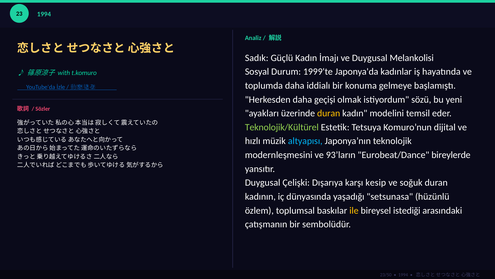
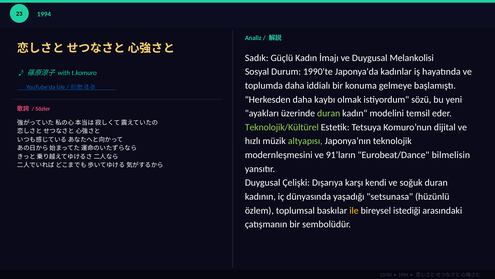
1999'te: 1999'te -> 1990'te
geçişi: geçişi -> kaybı
duran at (329, 113) colour: yellow -> light green
altyapısı colour: light blue -> light green
93’ların: 93’ların -> 91’ların
bireylerde: bireylerde -> bilmelisin
kesip: kesip -> kendi
